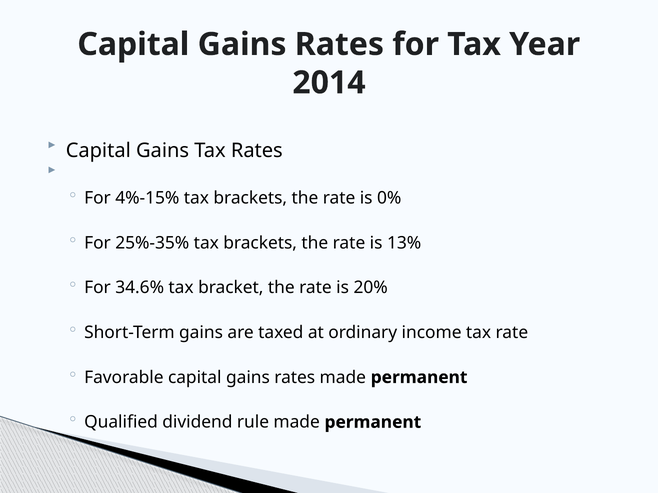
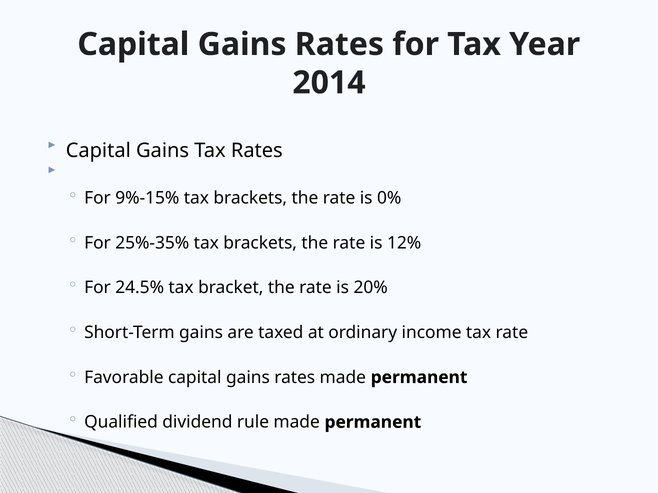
4%-15%: 4%-15% -> 9%-15%
13%: 13% -> 12%
34.6%: 34.6% -> 24.5%
